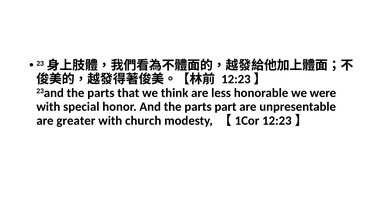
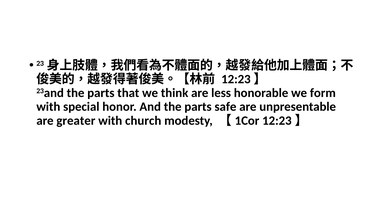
were: were -> form
part: part -> safe
